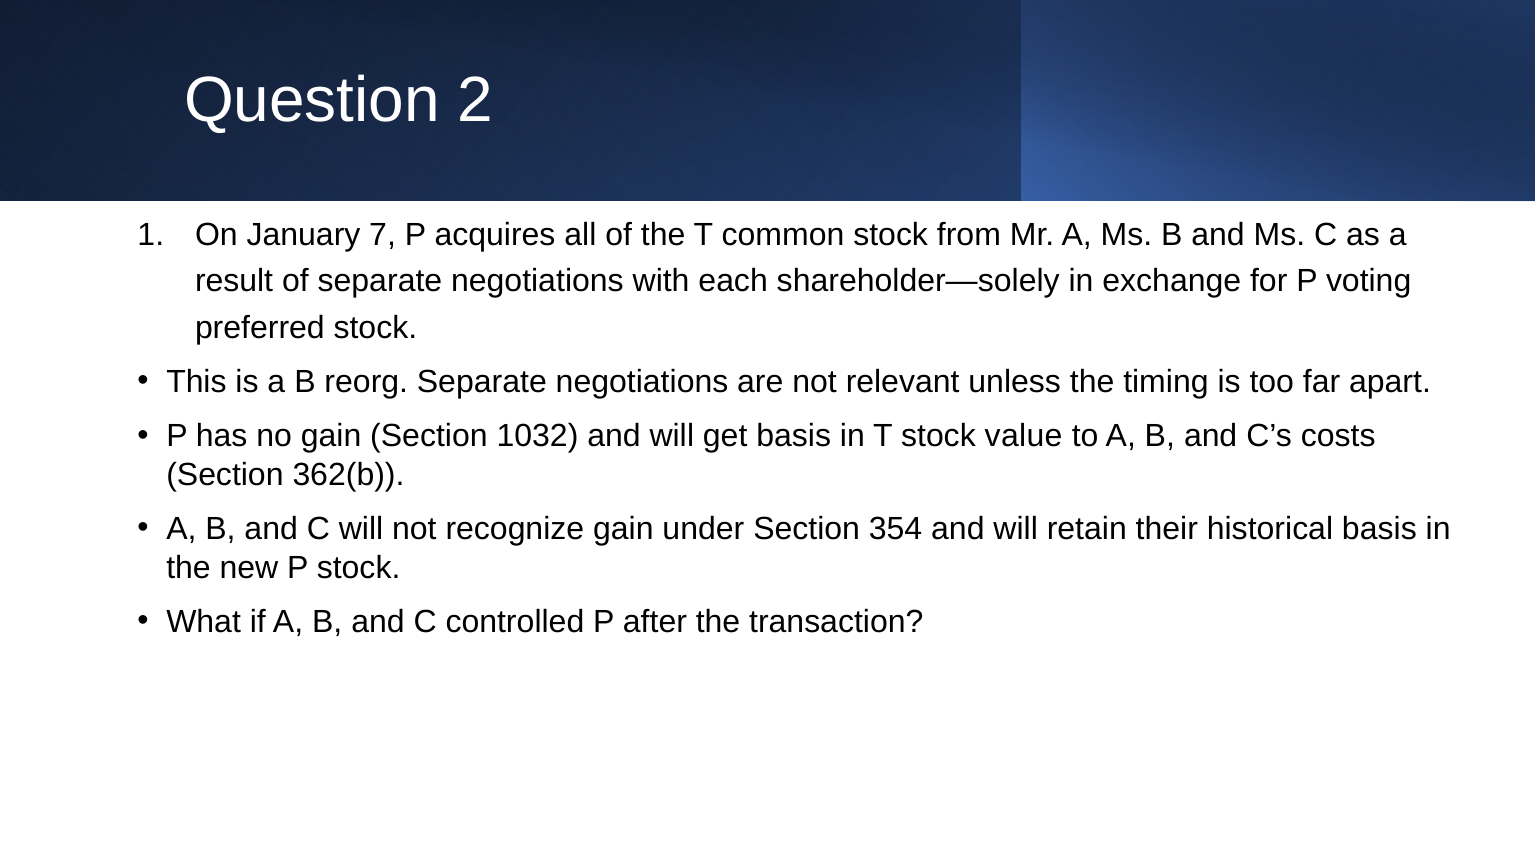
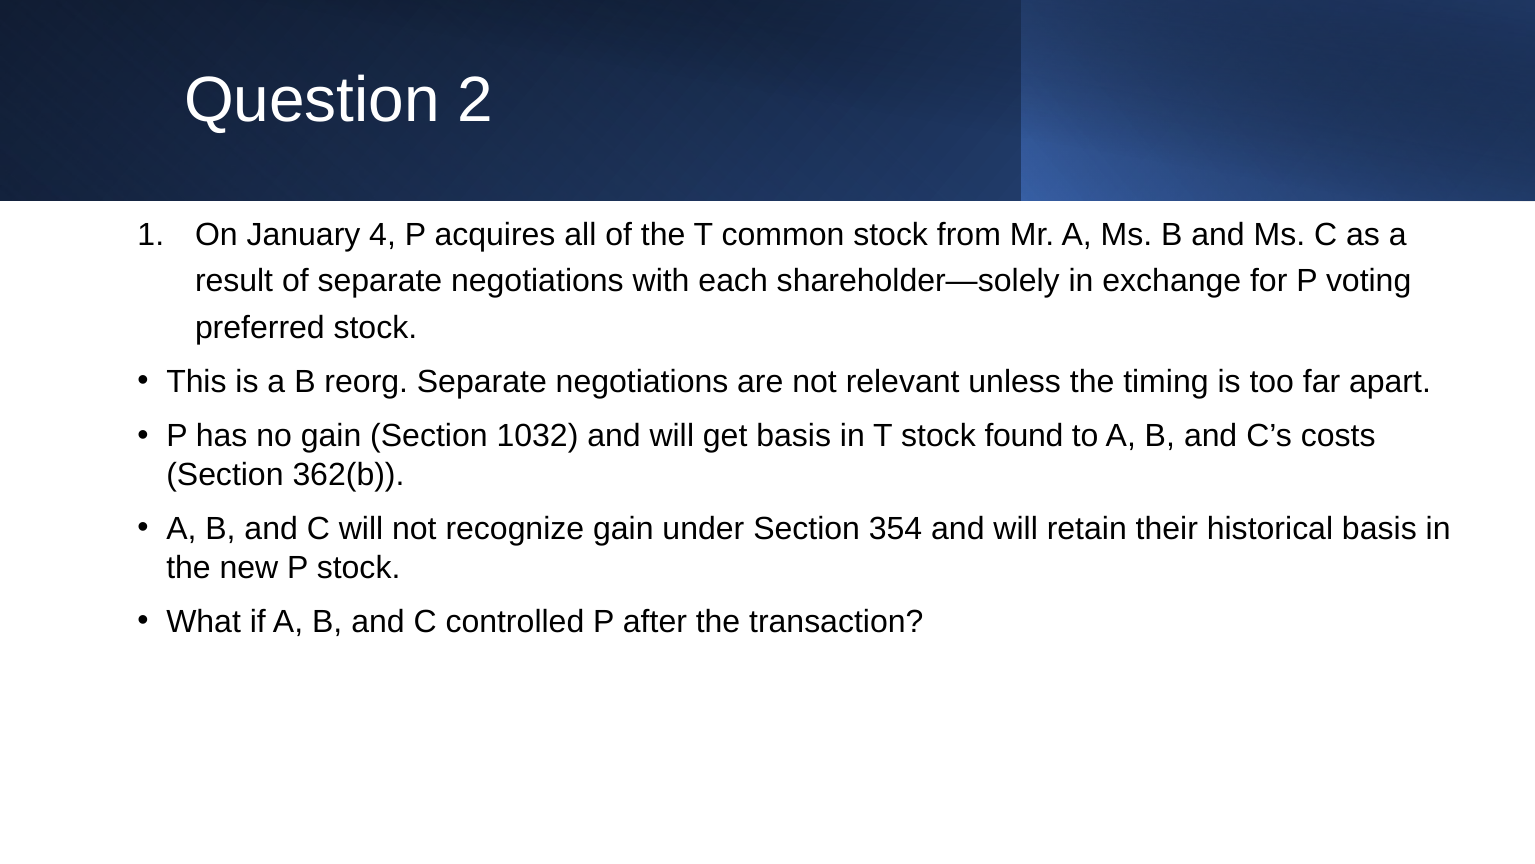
7: 7 -> 4
value: value -> found
